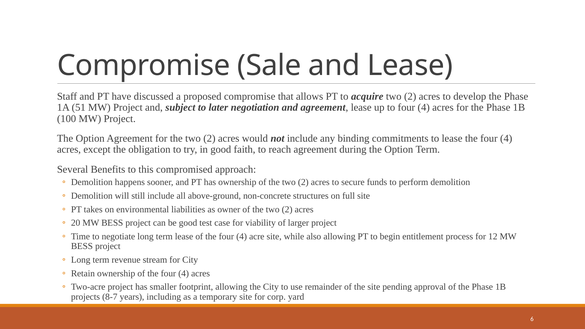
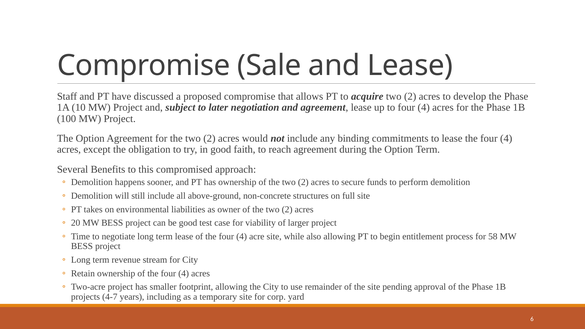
51: 51 -> 10
12: 12 -> 58
8-7: 8-7 -> 4-7
